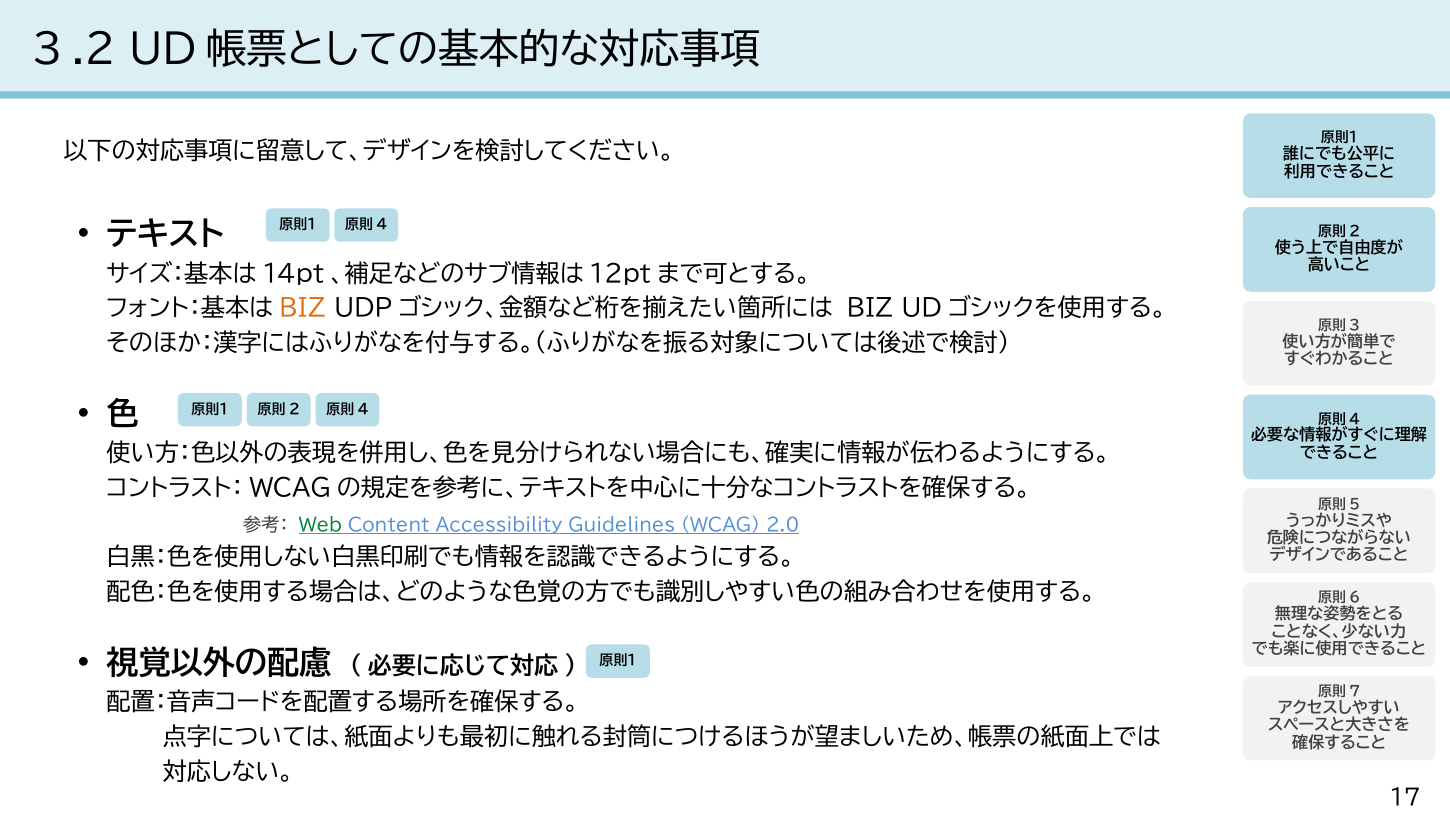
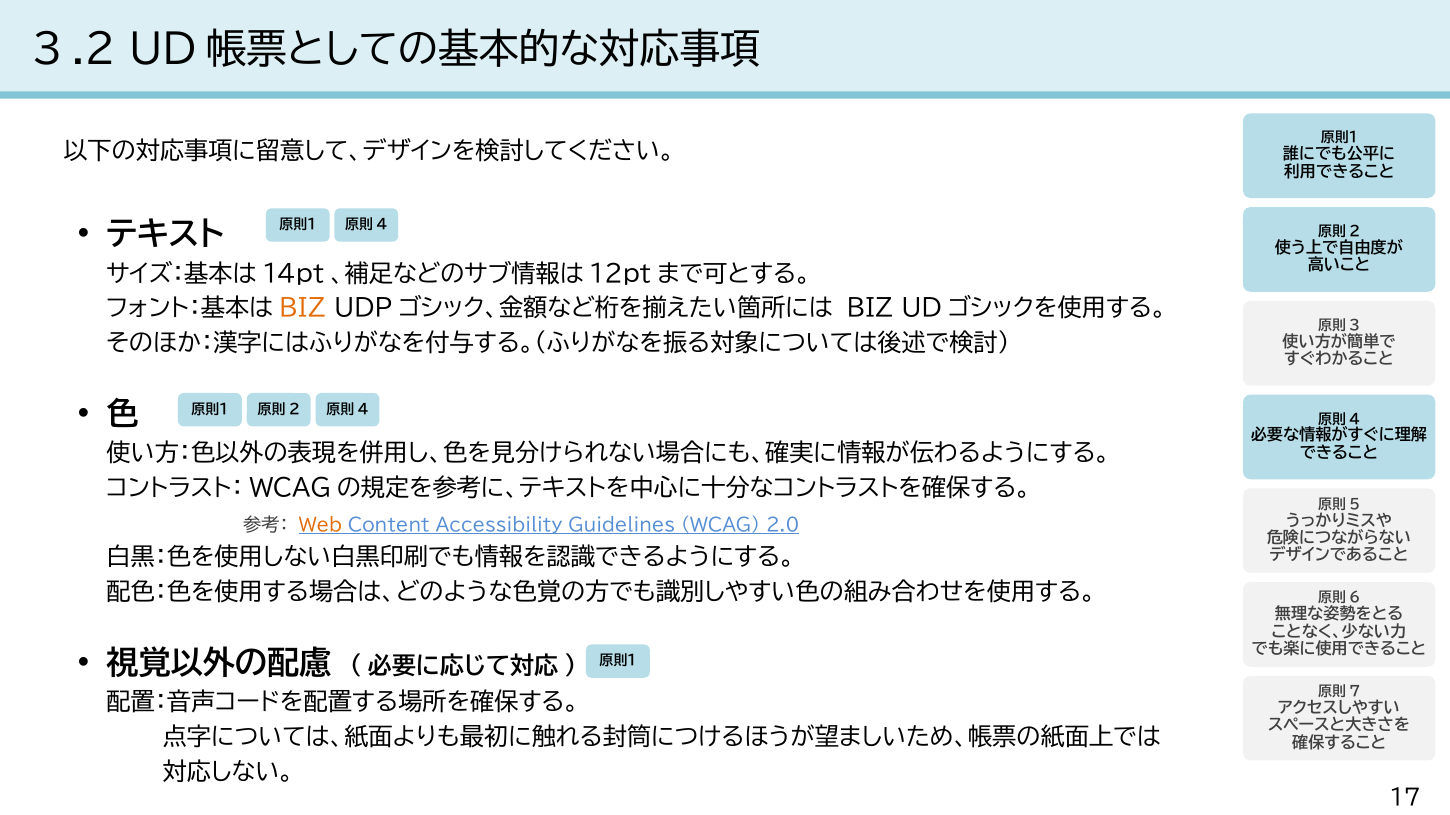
Web colour: green -> orange
